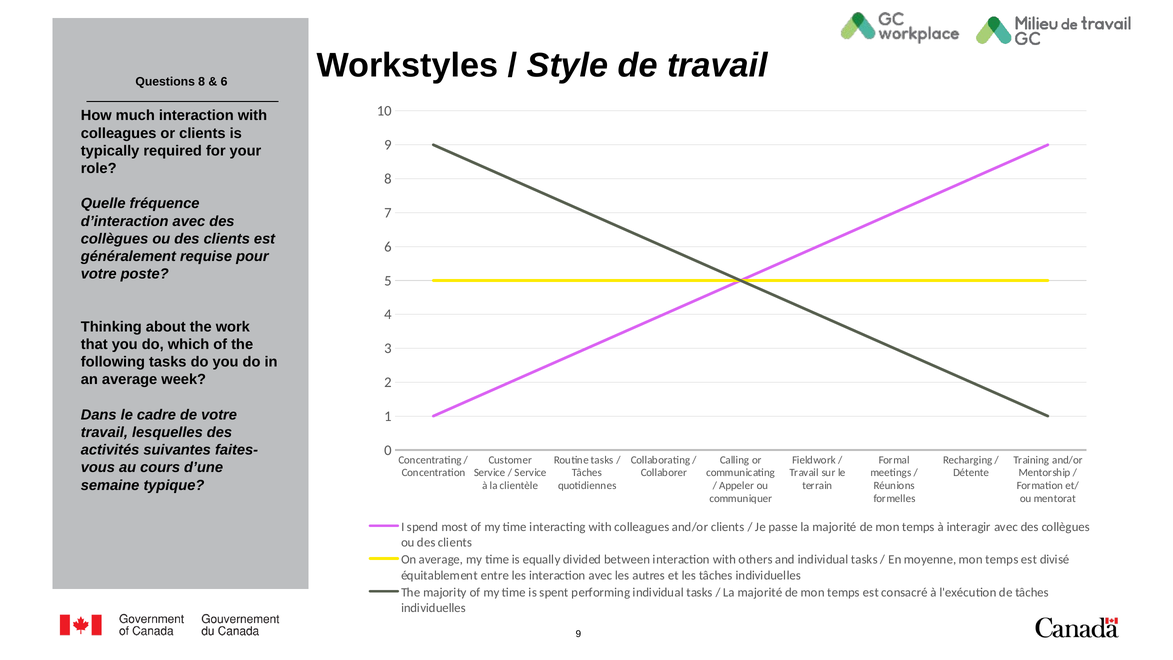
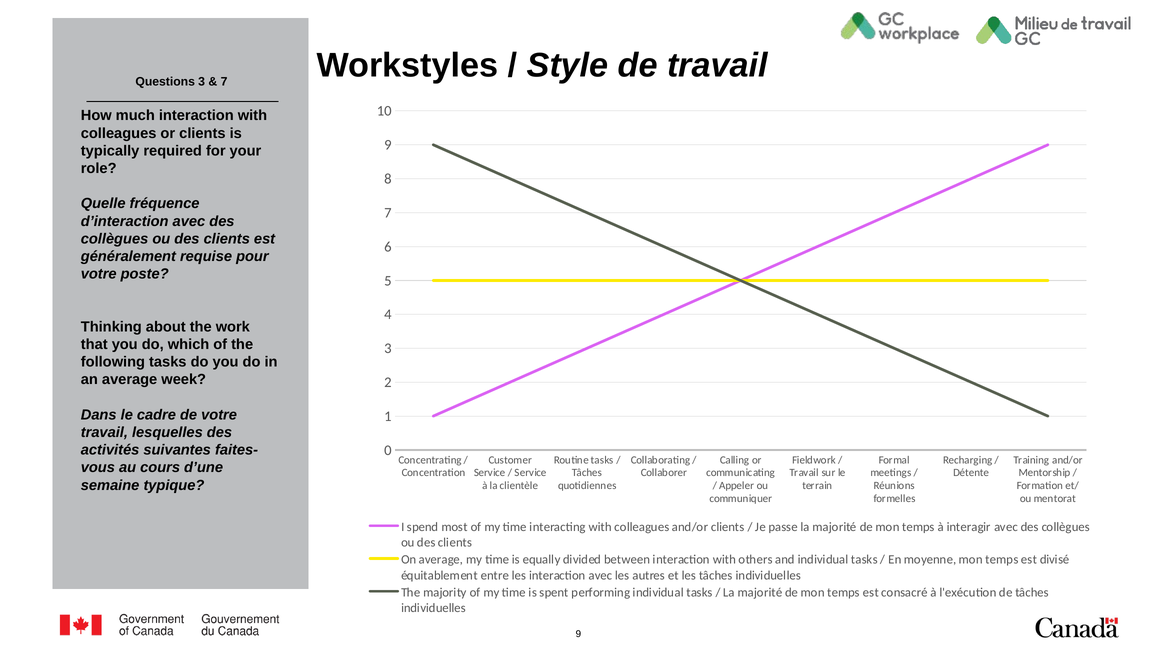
Questions 8: 8 -> 3
6 at (224, 82): 6 -> 7
